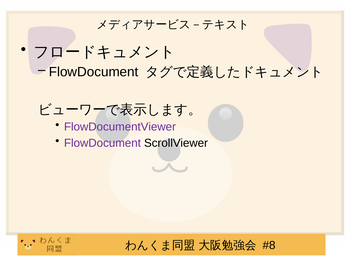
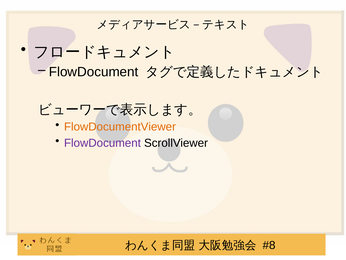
FlowDocumentViewer colour: purple -> orange
